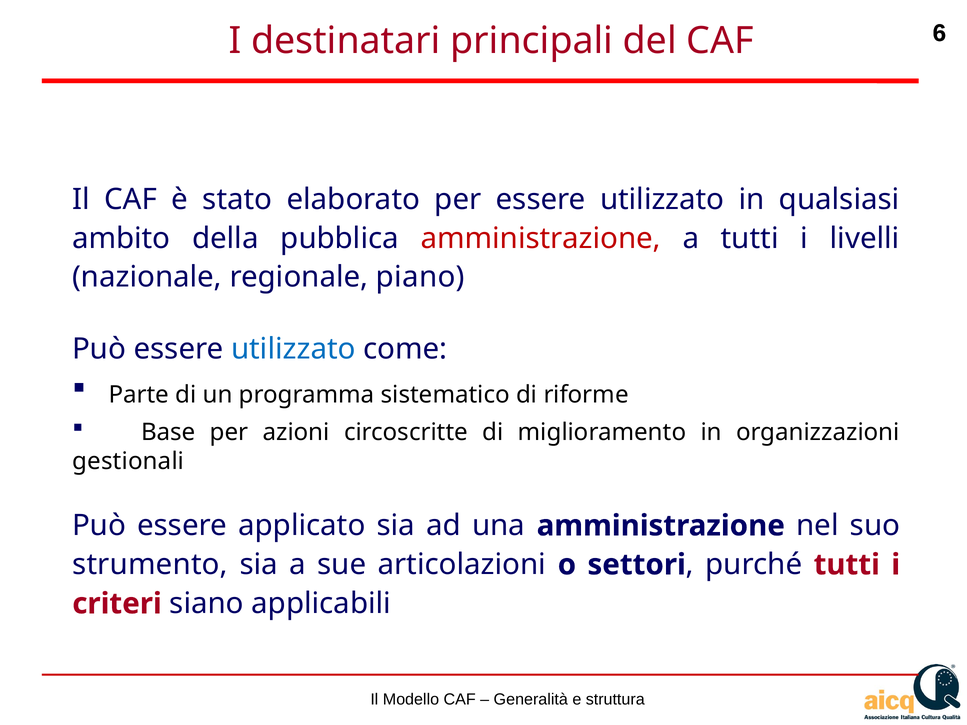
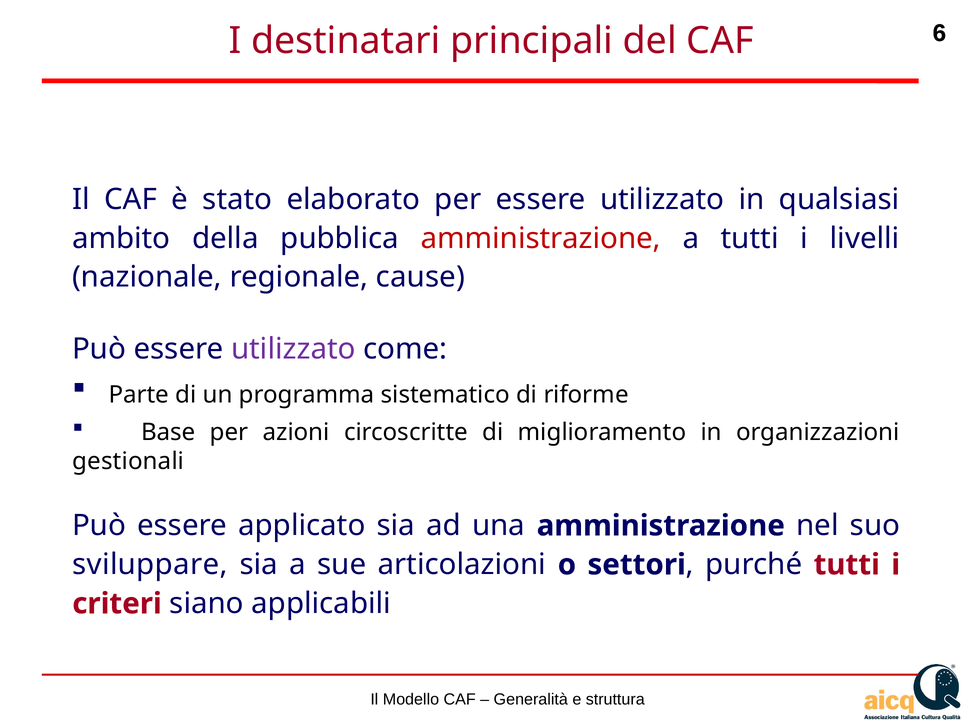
piano: piano -> cause
utilizzato at (293, 349) colour: blue -> purple
strumento: strumento -> sviluppare
